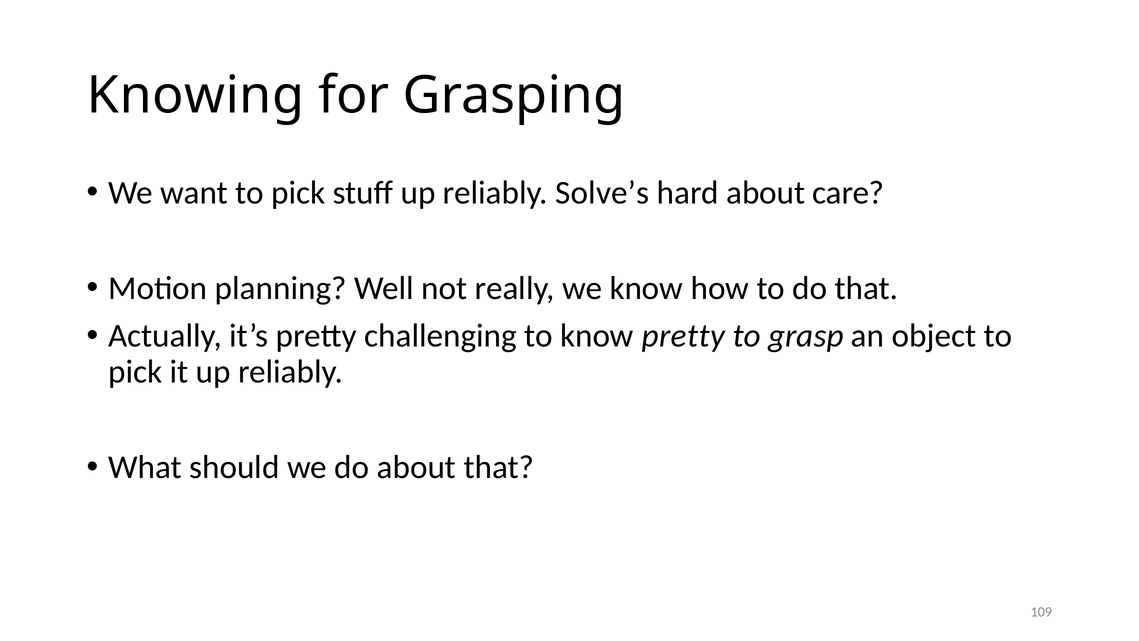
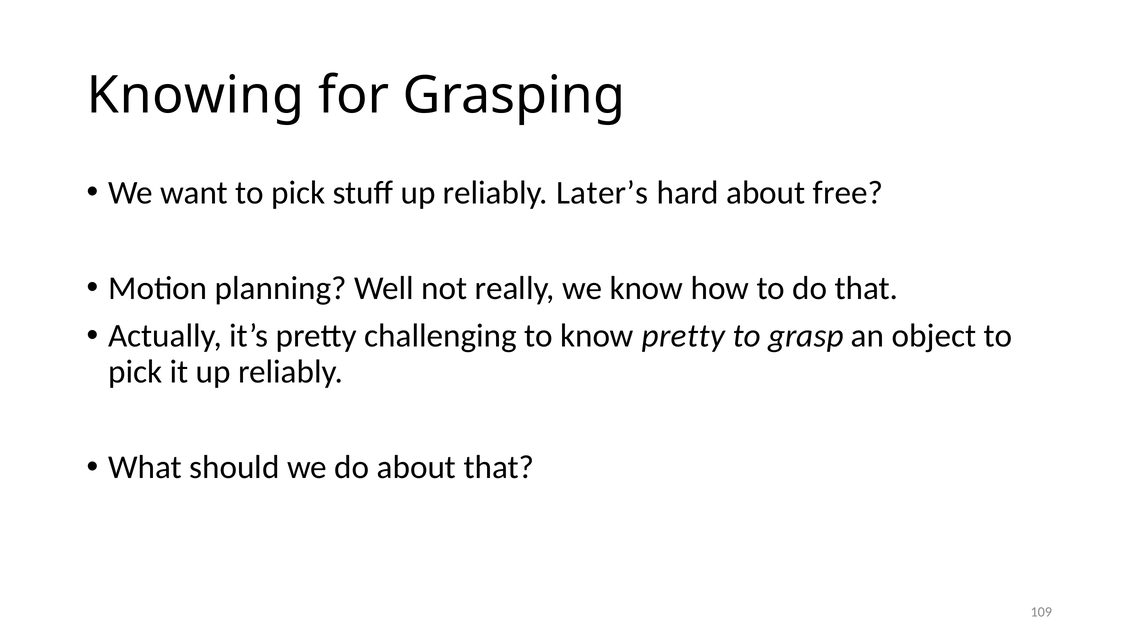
Solve’s: Solve’s -> Later’s
care: care -> free
